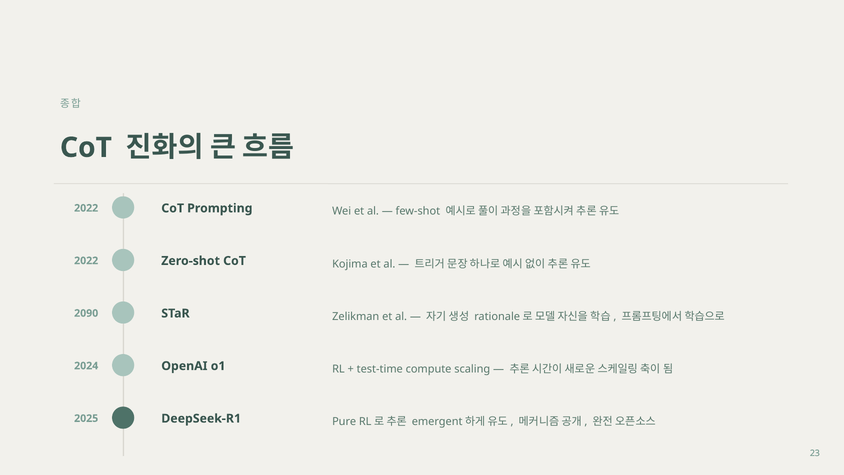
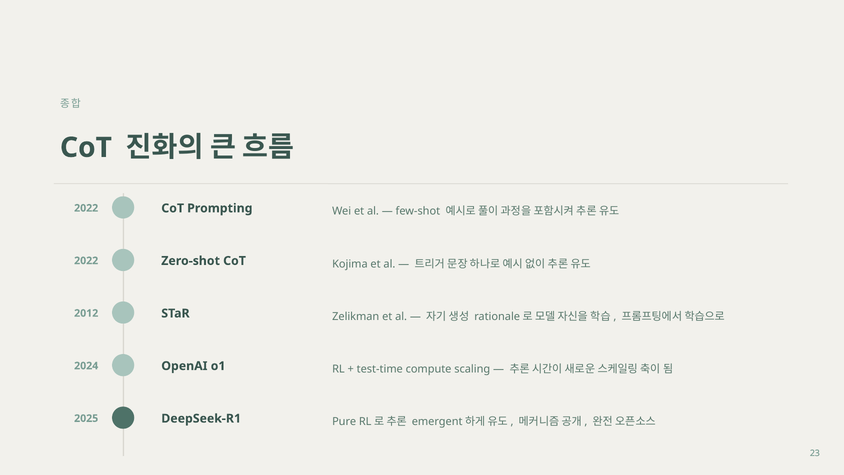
2090: 2090 -> 2012
